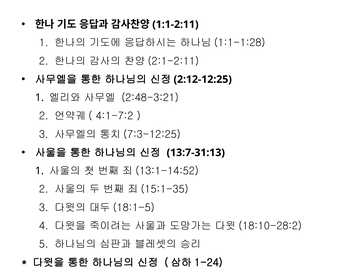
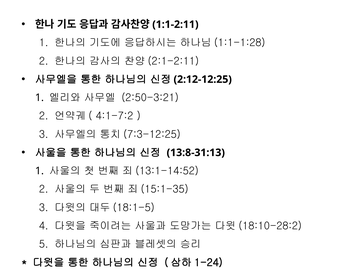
2:48-3:21: 2:48-3:21 -> 2:50-3:21
13:7-31:13: 13:7-31:13 -> 13:8-31:13
